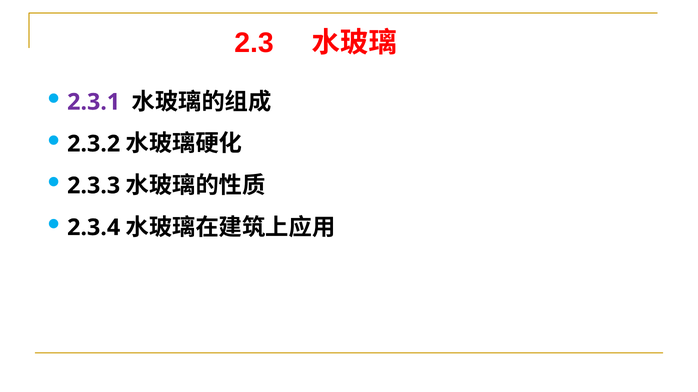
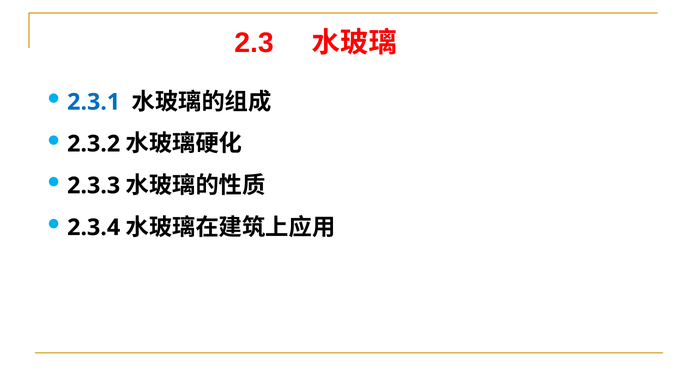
2.3.1 colour: purple -> blue
